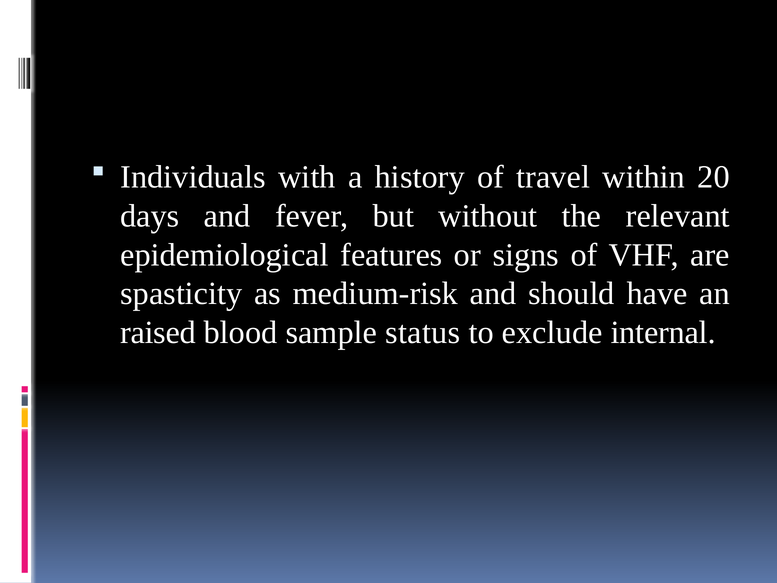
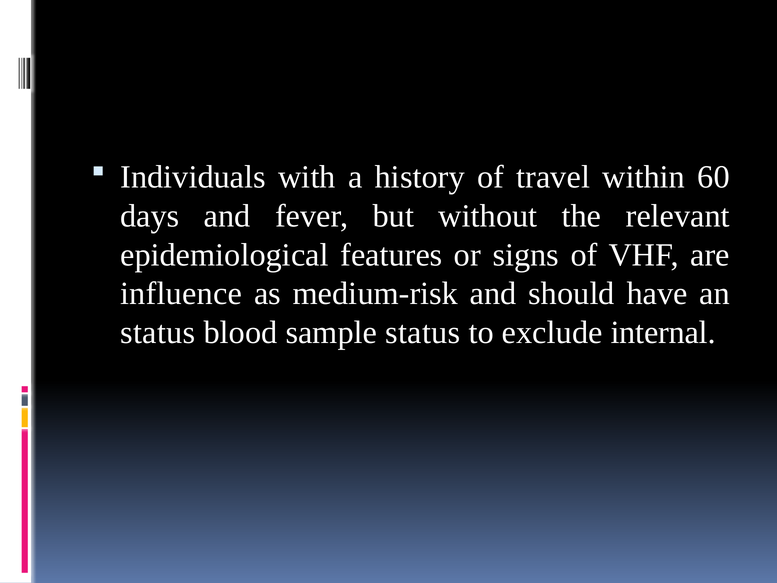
20: 20 -> 60
spasticity: spasticity -> influence
raised at (158, 332): raised -> status
